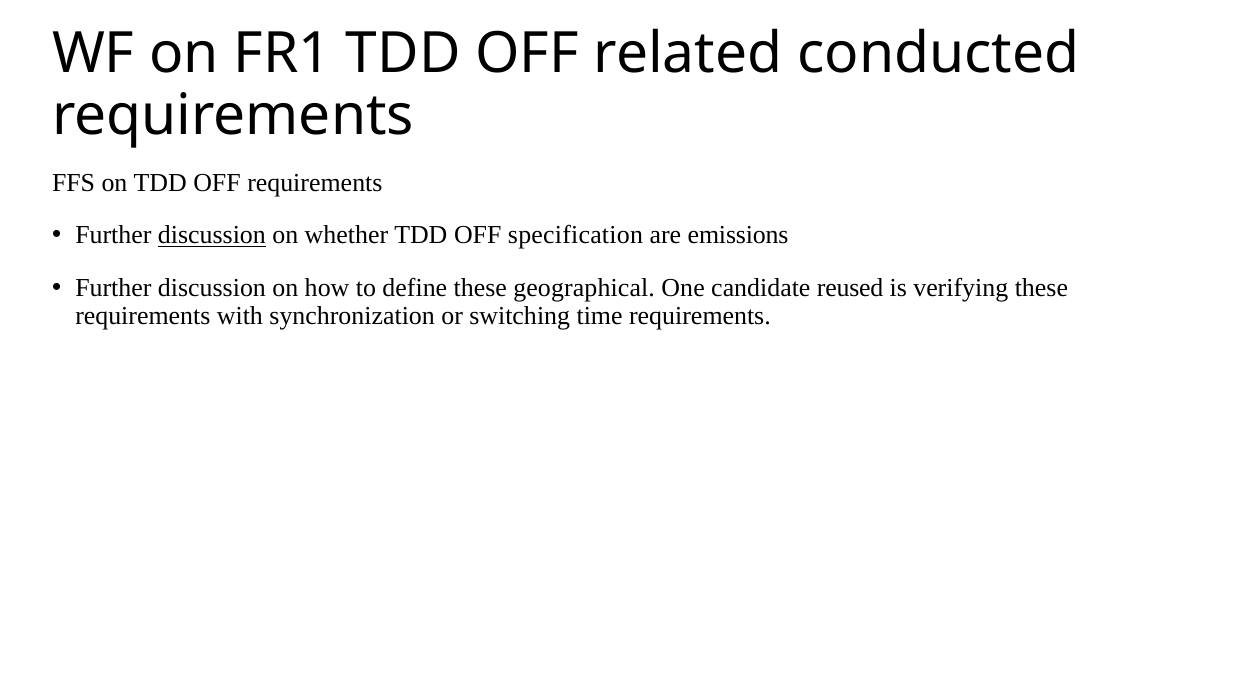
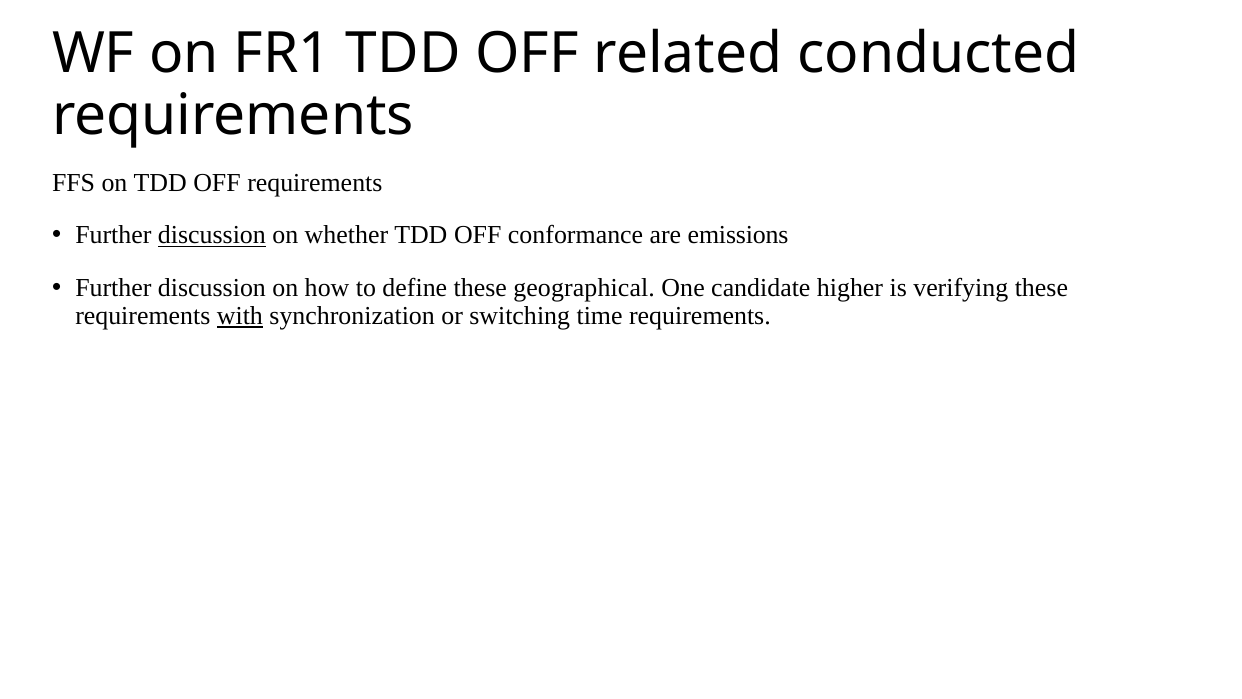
specification: specification -> conformance
reused: reused -> higher
with underline: none -> present
